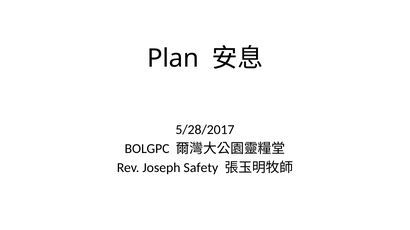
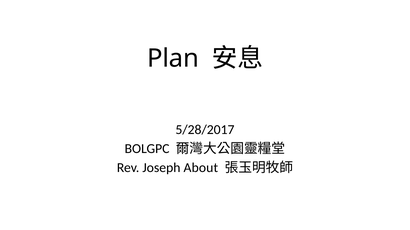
Safety: Safety -> About
